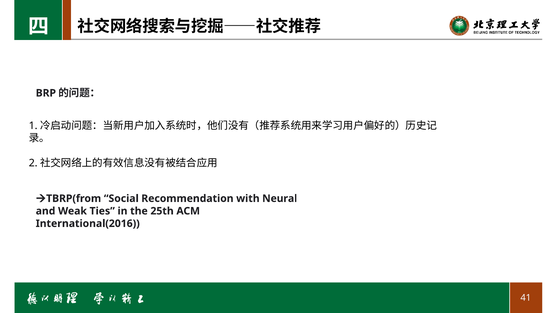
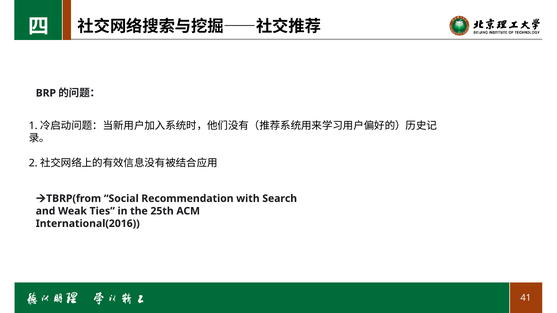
Neural: Neural -> Search
